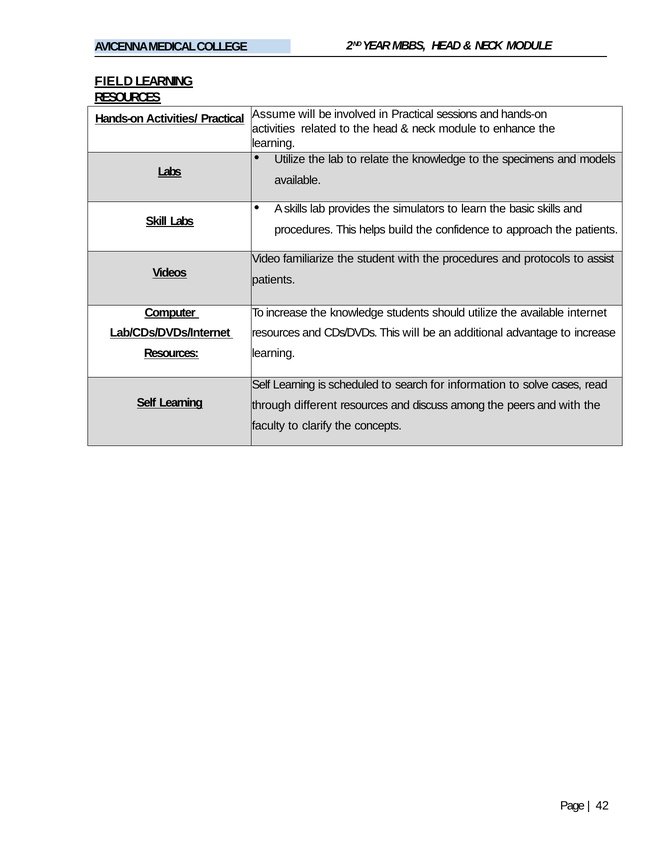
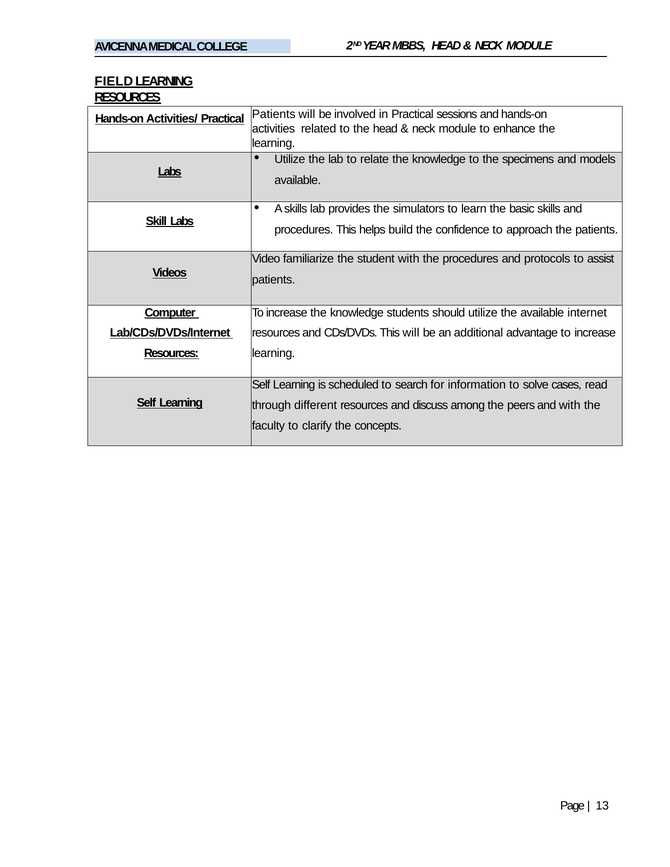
Practical Assume: Assume -> Patients
42: 42 -> 13
